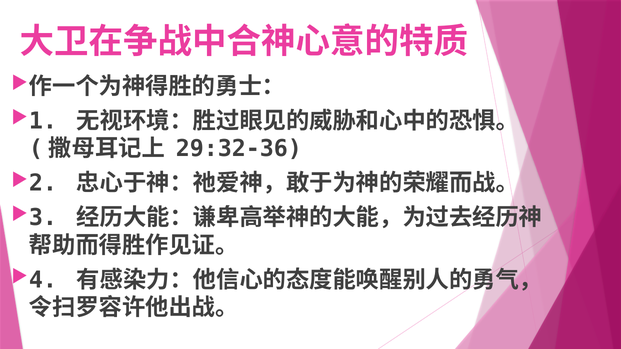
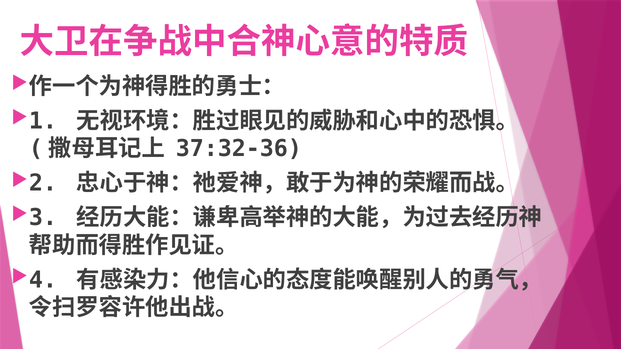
29:32-36: 29:32-36 -> 37:32-36
